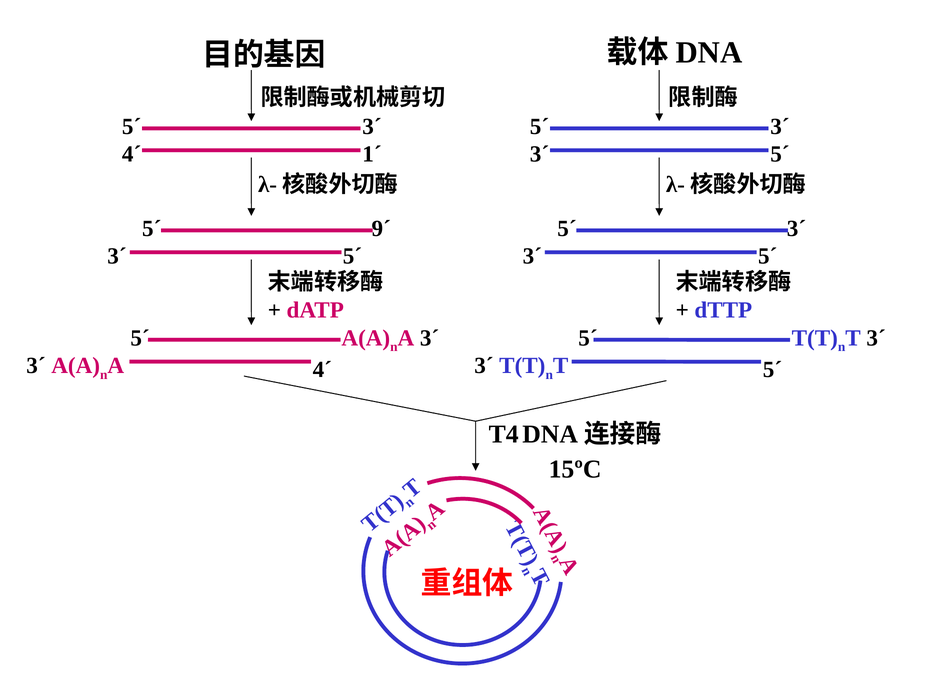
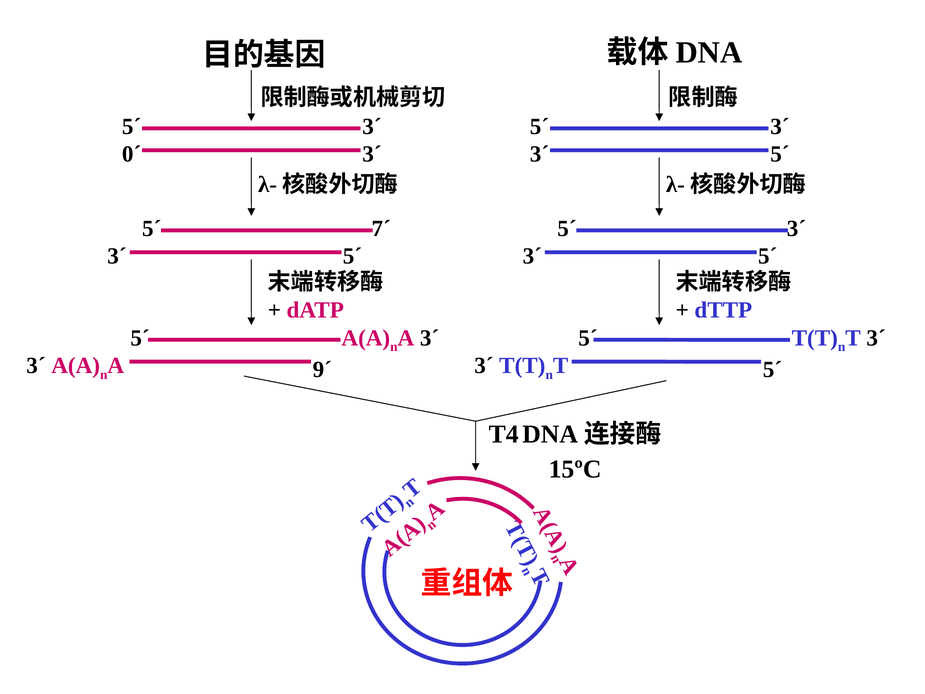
4´ at (132, 154): 4´ -> 0´
1´ at (372, 154): 1´ -> 3´
9´: 9´ -> 7´
4´ at (322, 369): 4´ -> 9´
